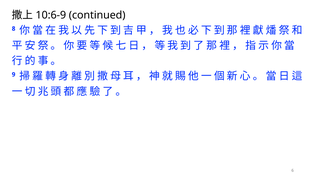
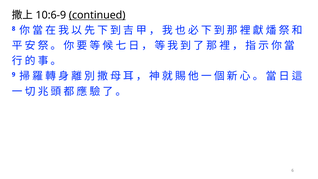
continued underline: none -> present
